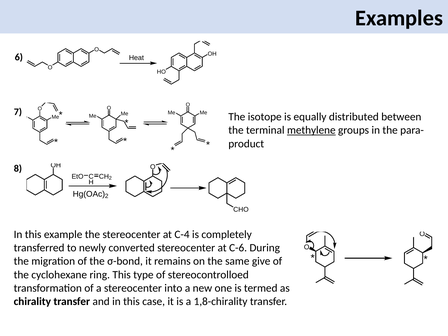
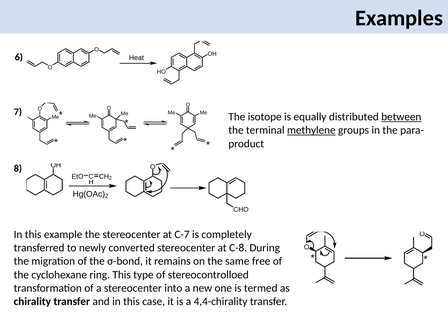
between underline: none -> present
C-4: C-4 -> C-7
C-6: C-6 -> C-8
give: give -> free
1,8-chirality: 1,8-chirality -> 4,4-chirality
